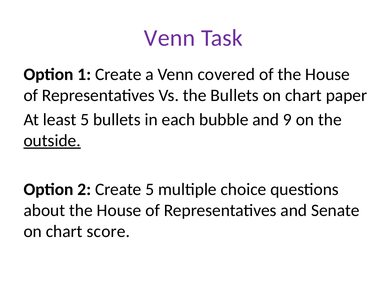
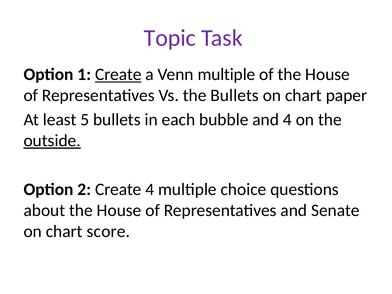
Venn at (170, 38): Venn -> Topic
Create at (118, 74) underline: none -> present
Venn covered: covered -> multiple
and 9: 9 -> 4
Create 5: 5 -> 4
